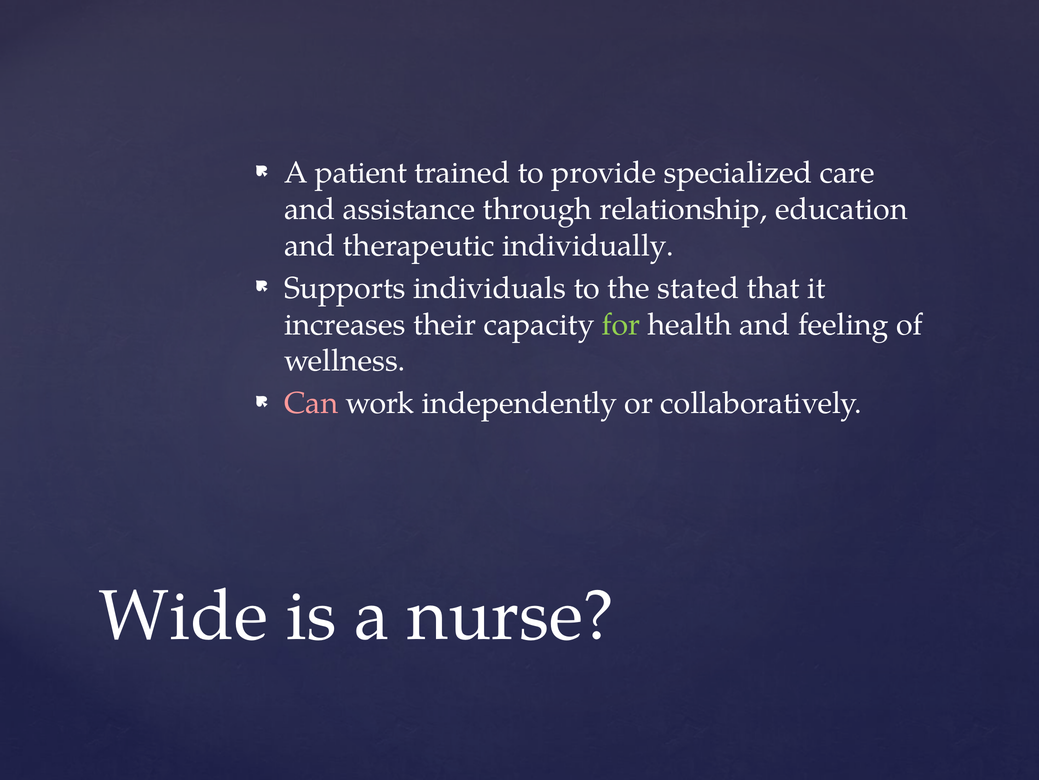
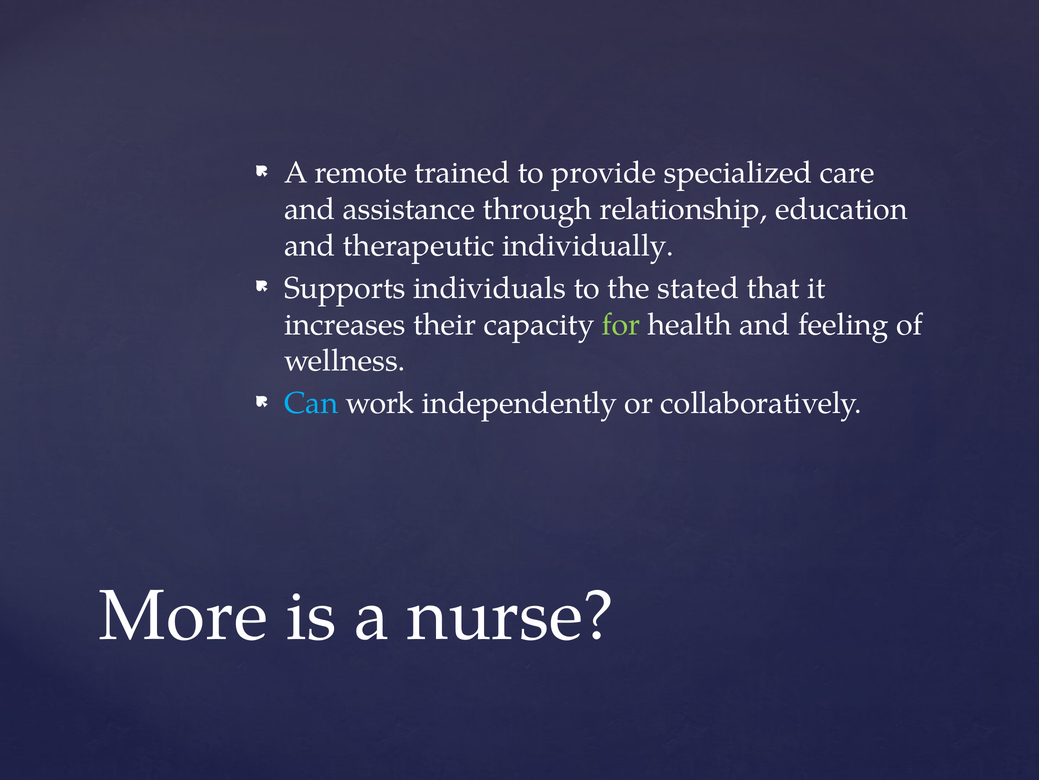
patient: patient -> remote
Can colour: pink -> light blue
Wide: Wide -> More
